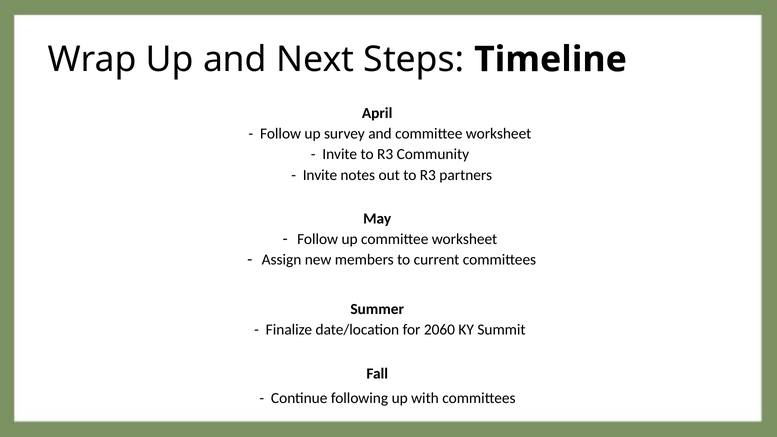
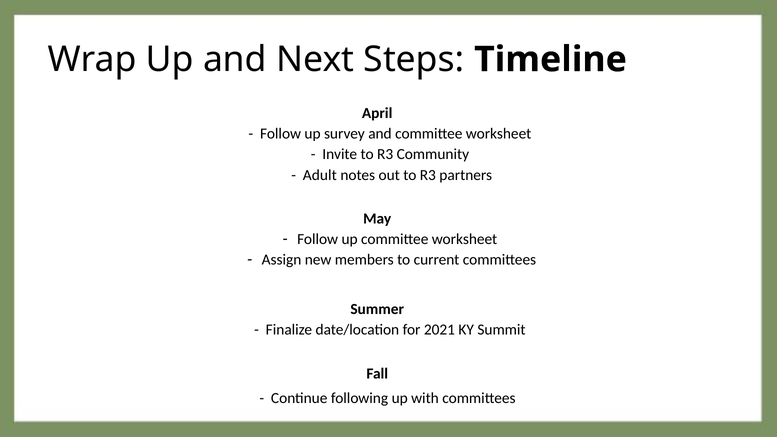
Invite at (320, 175): Invite -> Adult
2060: 2060 -> 2021
